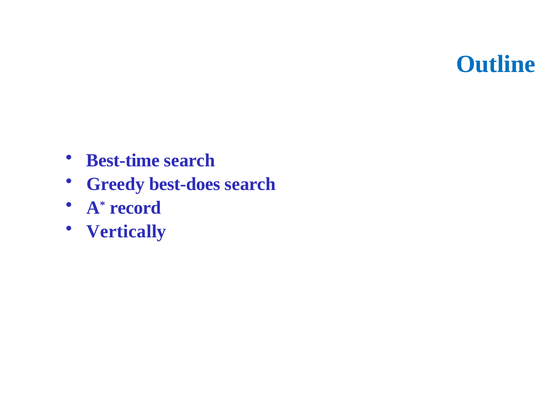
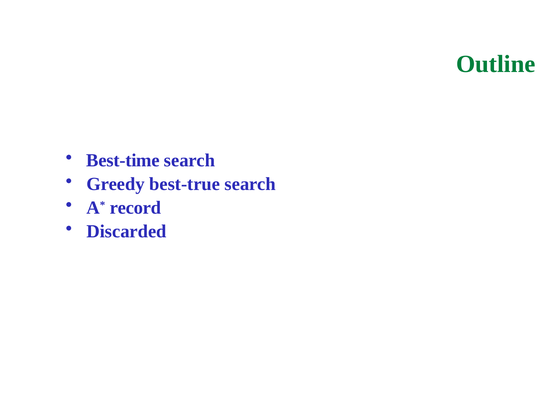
Outline colour: blue -> green
best-does: best-does -> best-true
Vertically: Vertically -> Discarded
